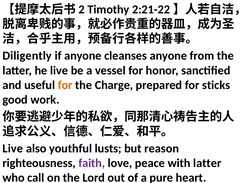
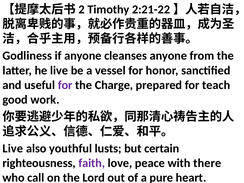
Diligently: Diligently -> Godliness
for at (65, 85) colour: orange -> purple
sticks: sticks -> teach
reason: reason -> certain
with latter: latter -> there
